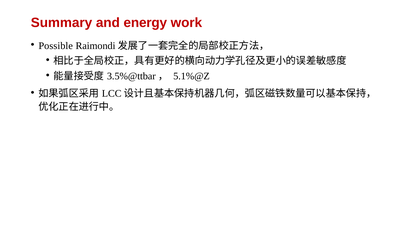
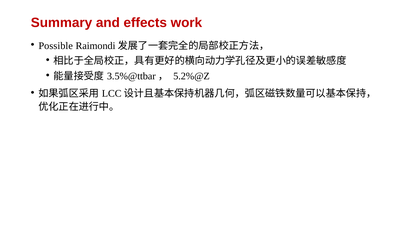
energy: energy -> effects
5.1%@Z: 5.1%@Z -> 5.2%@Z
